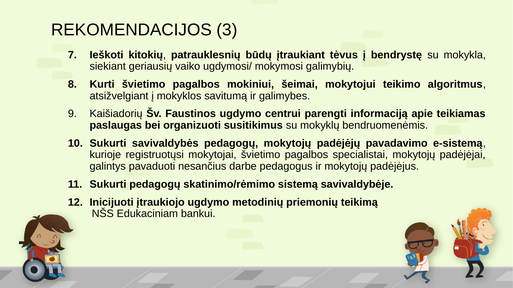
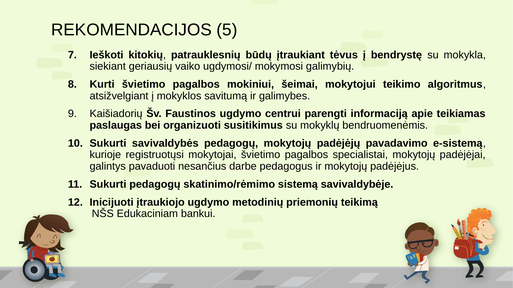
3: 3 -> 5
